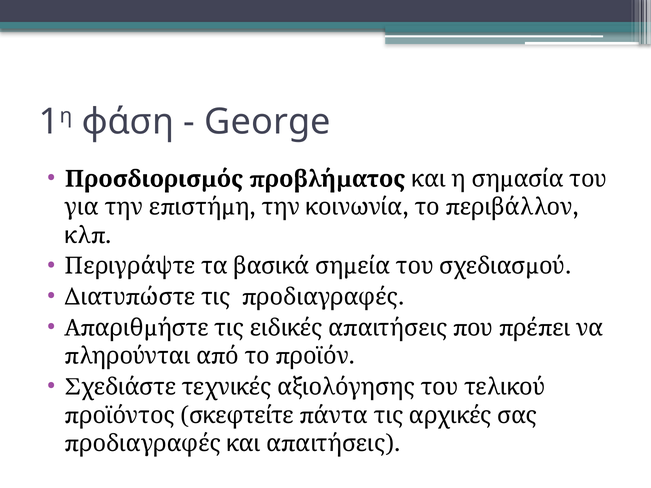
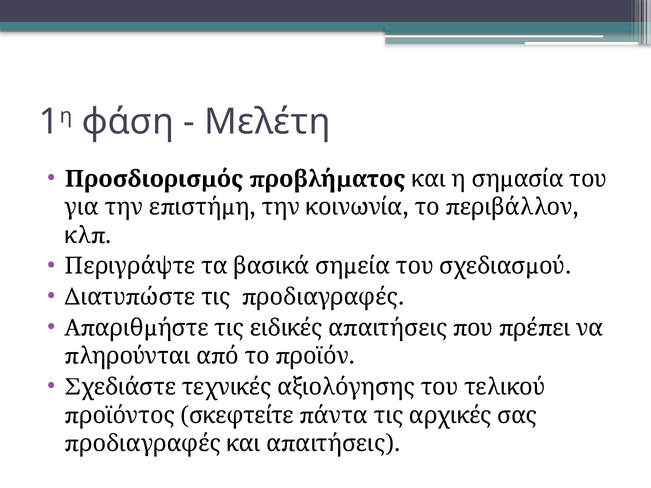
George: George -> Μελέτη
